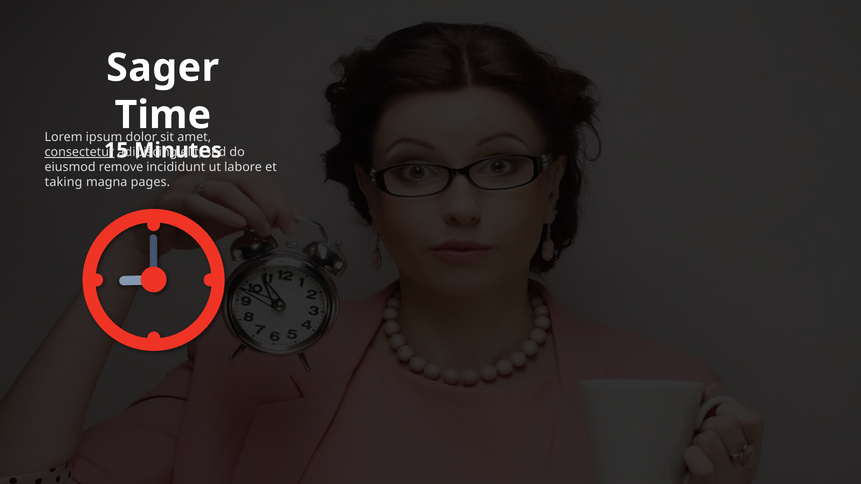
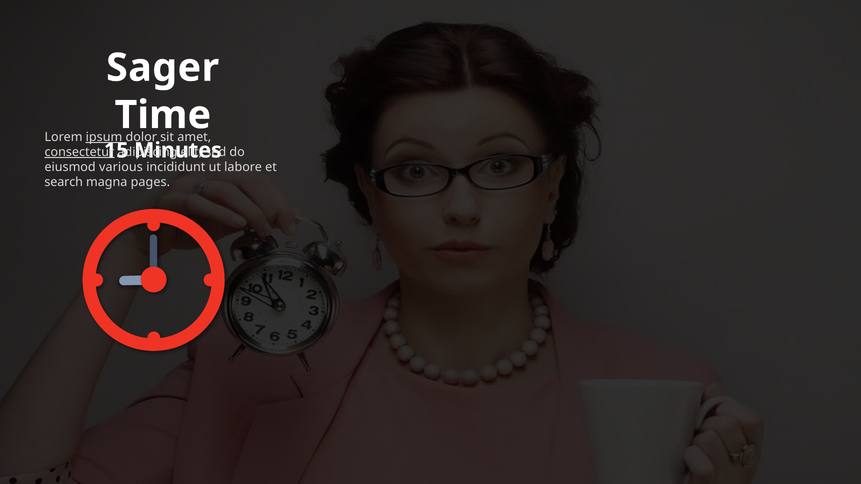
ipsum underline: none -> present
remove: remove -> various
taking: taking -> search
